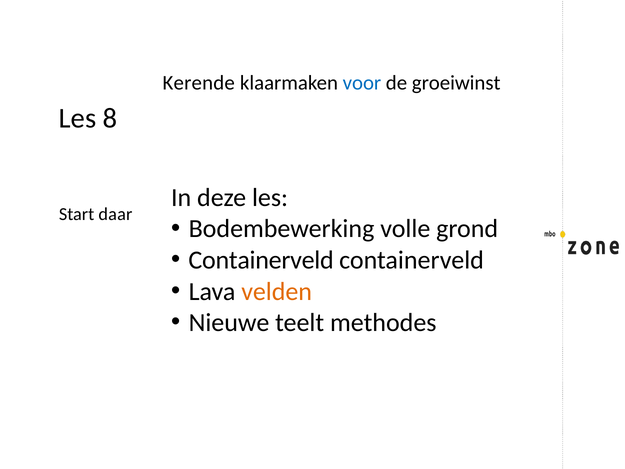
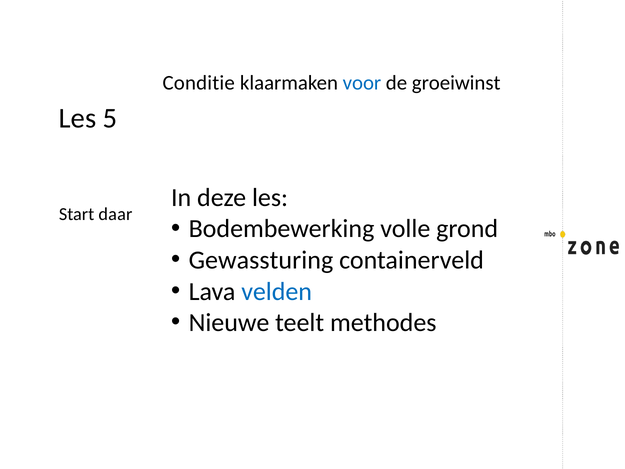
Kerende: Kerende -> Conditie
8: 8 -> 5
Containerveld at (261, 260): Containerveld -> Gewassturing
velden colour: orange -> blue
